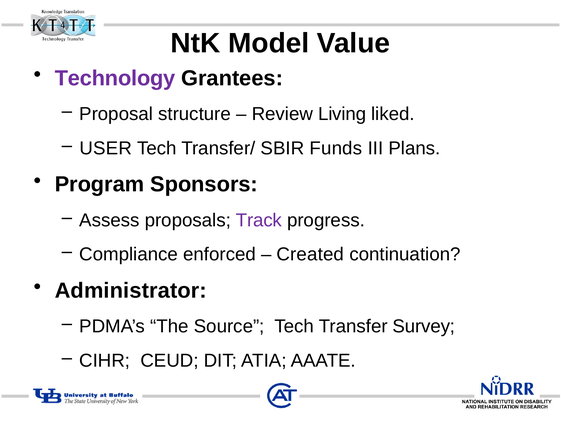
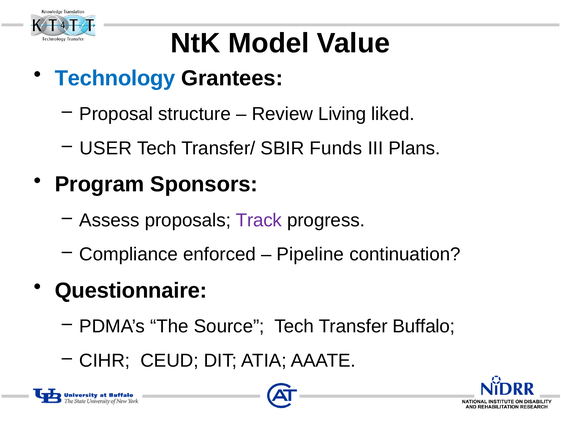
Technology colour: purple -> blue
Created: Created -> Pipeline
Administrator: Administrator -> Questionnaire
Survey: Survey -> Buffalo
